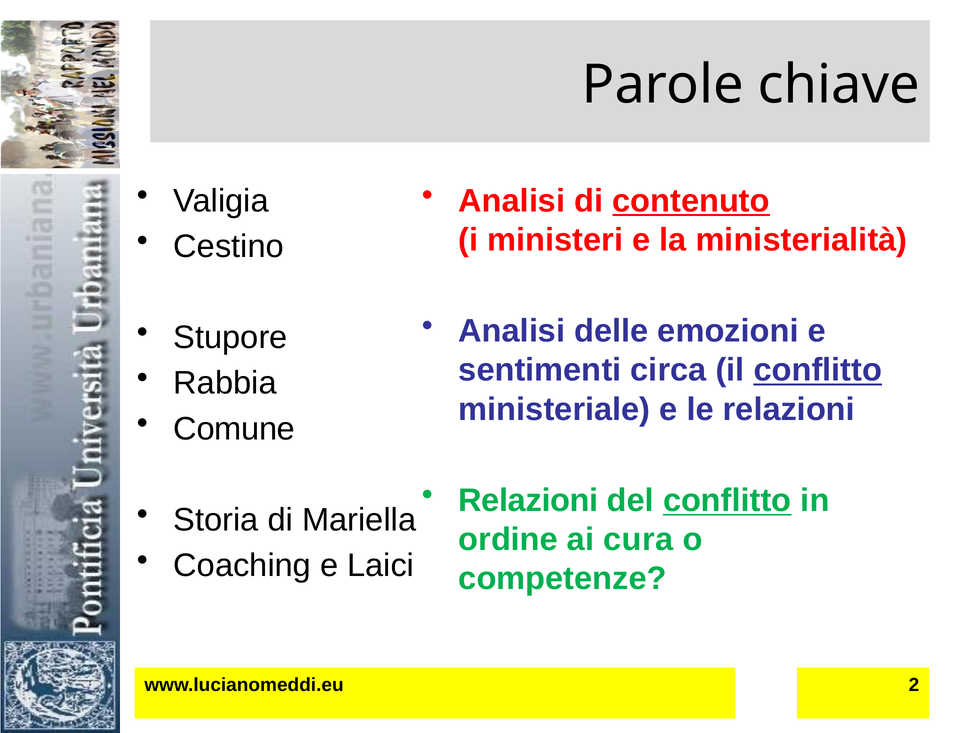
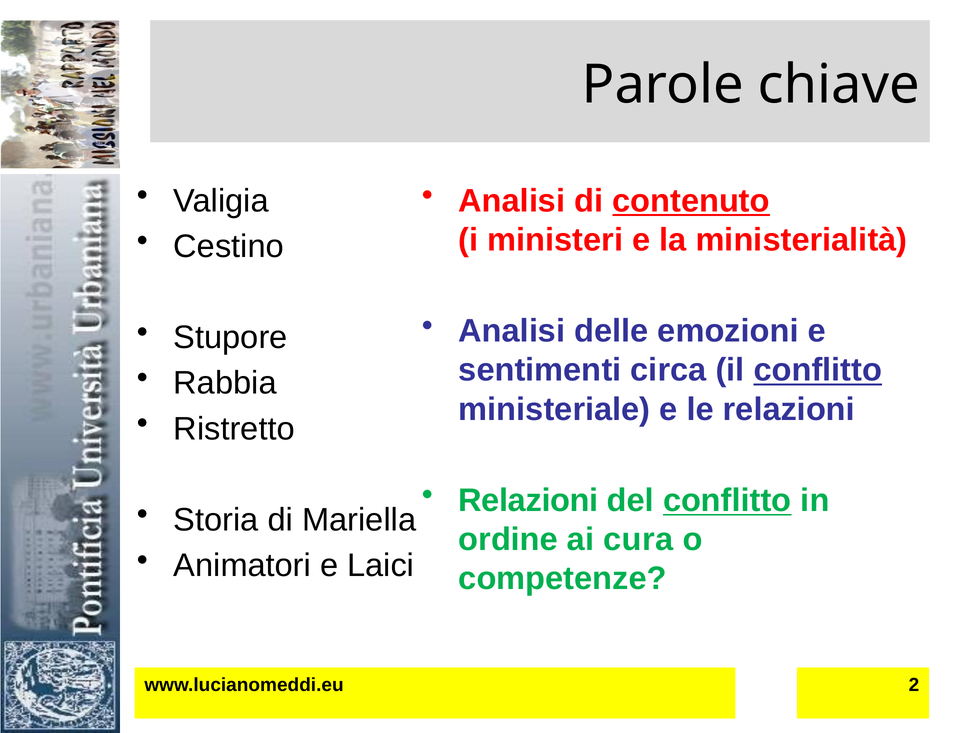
Comune: Comune -> Ristretto
Coaching: Coaching -> Animatori
